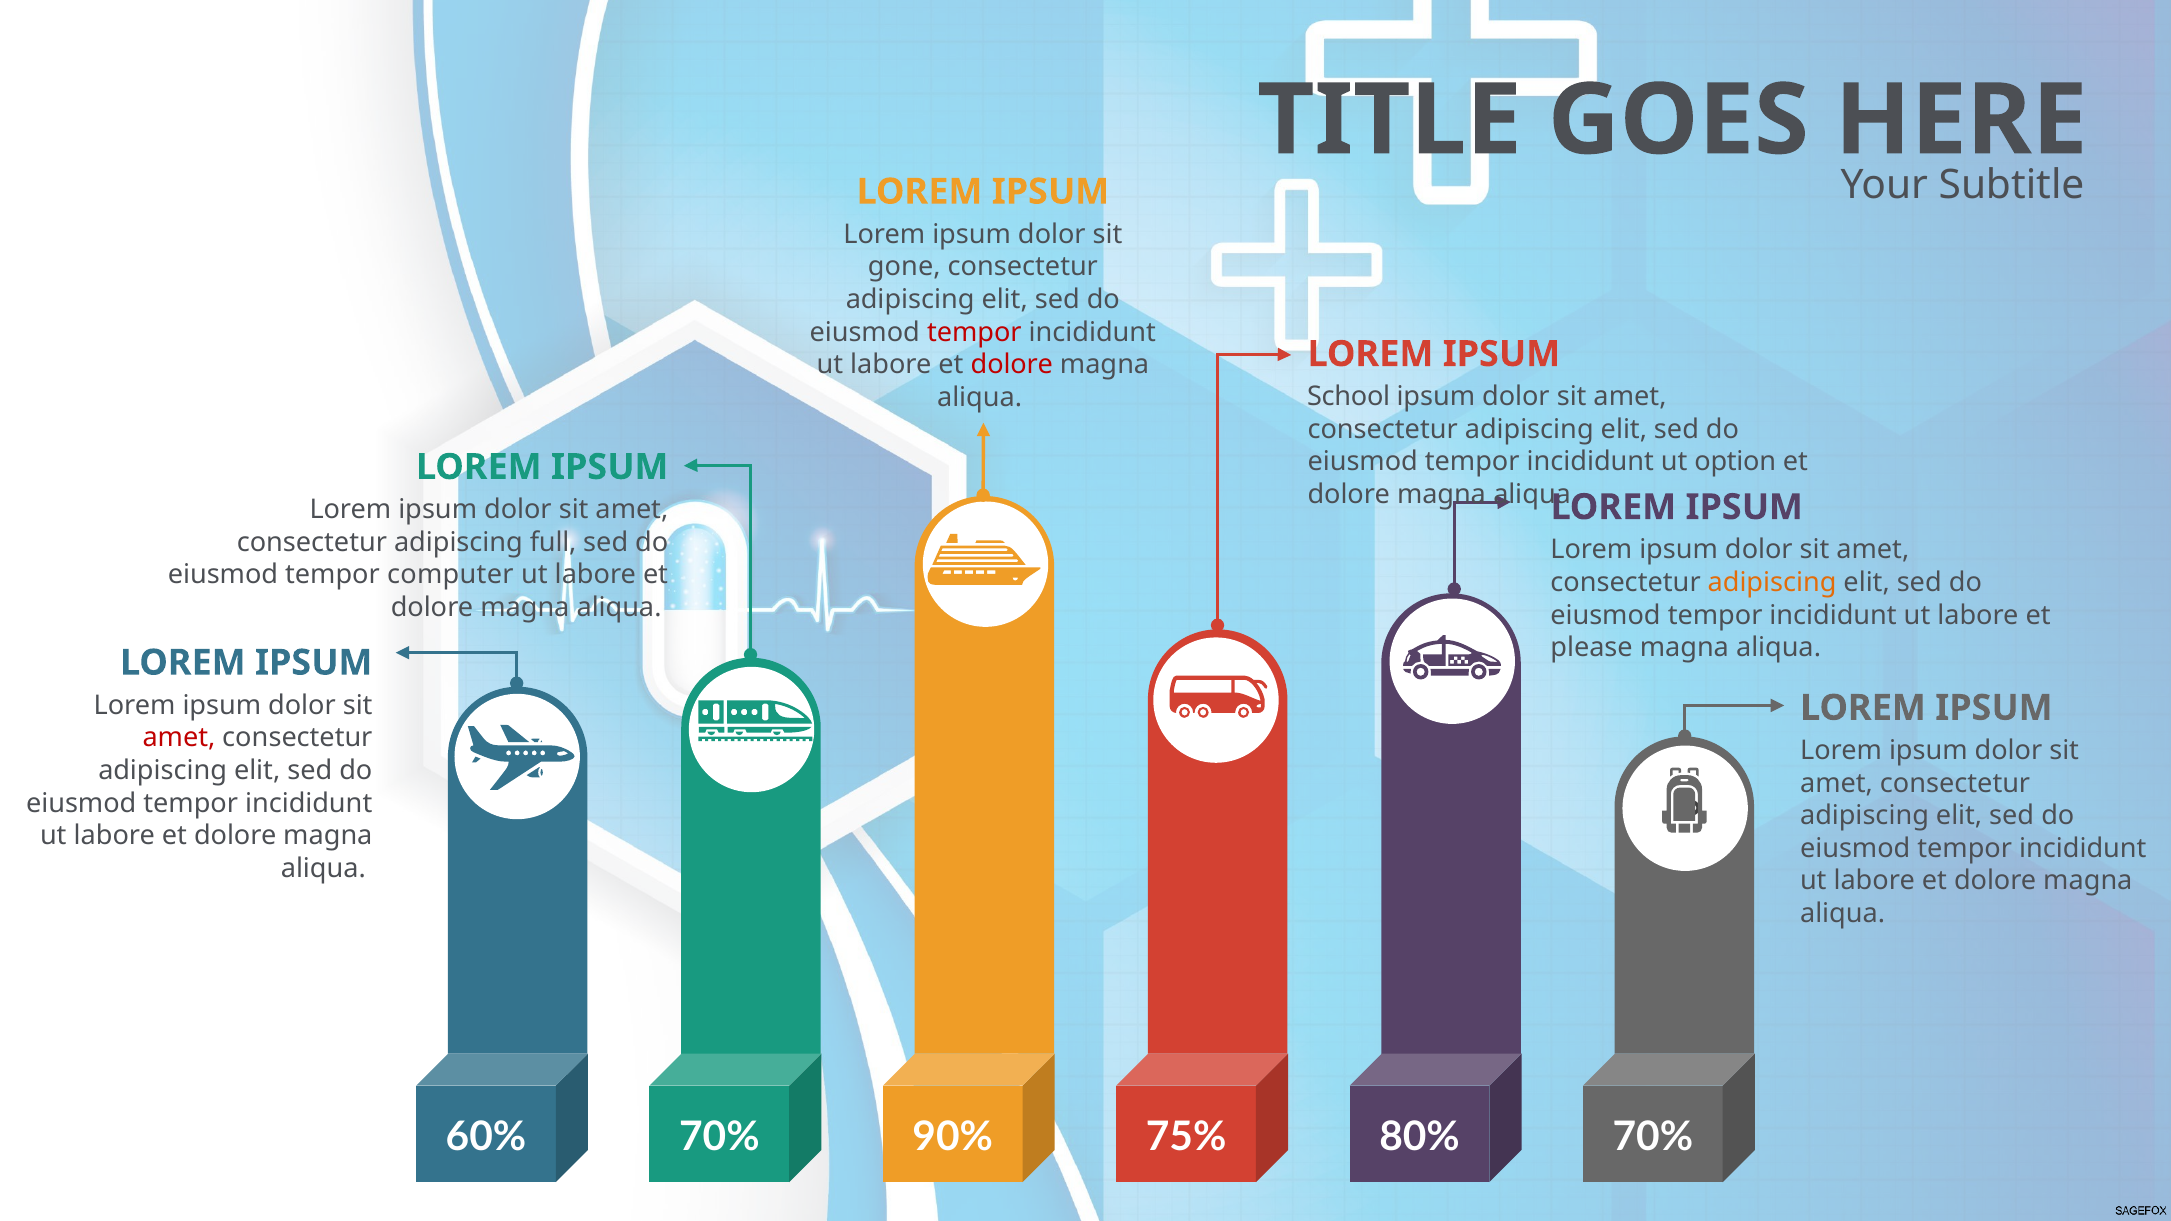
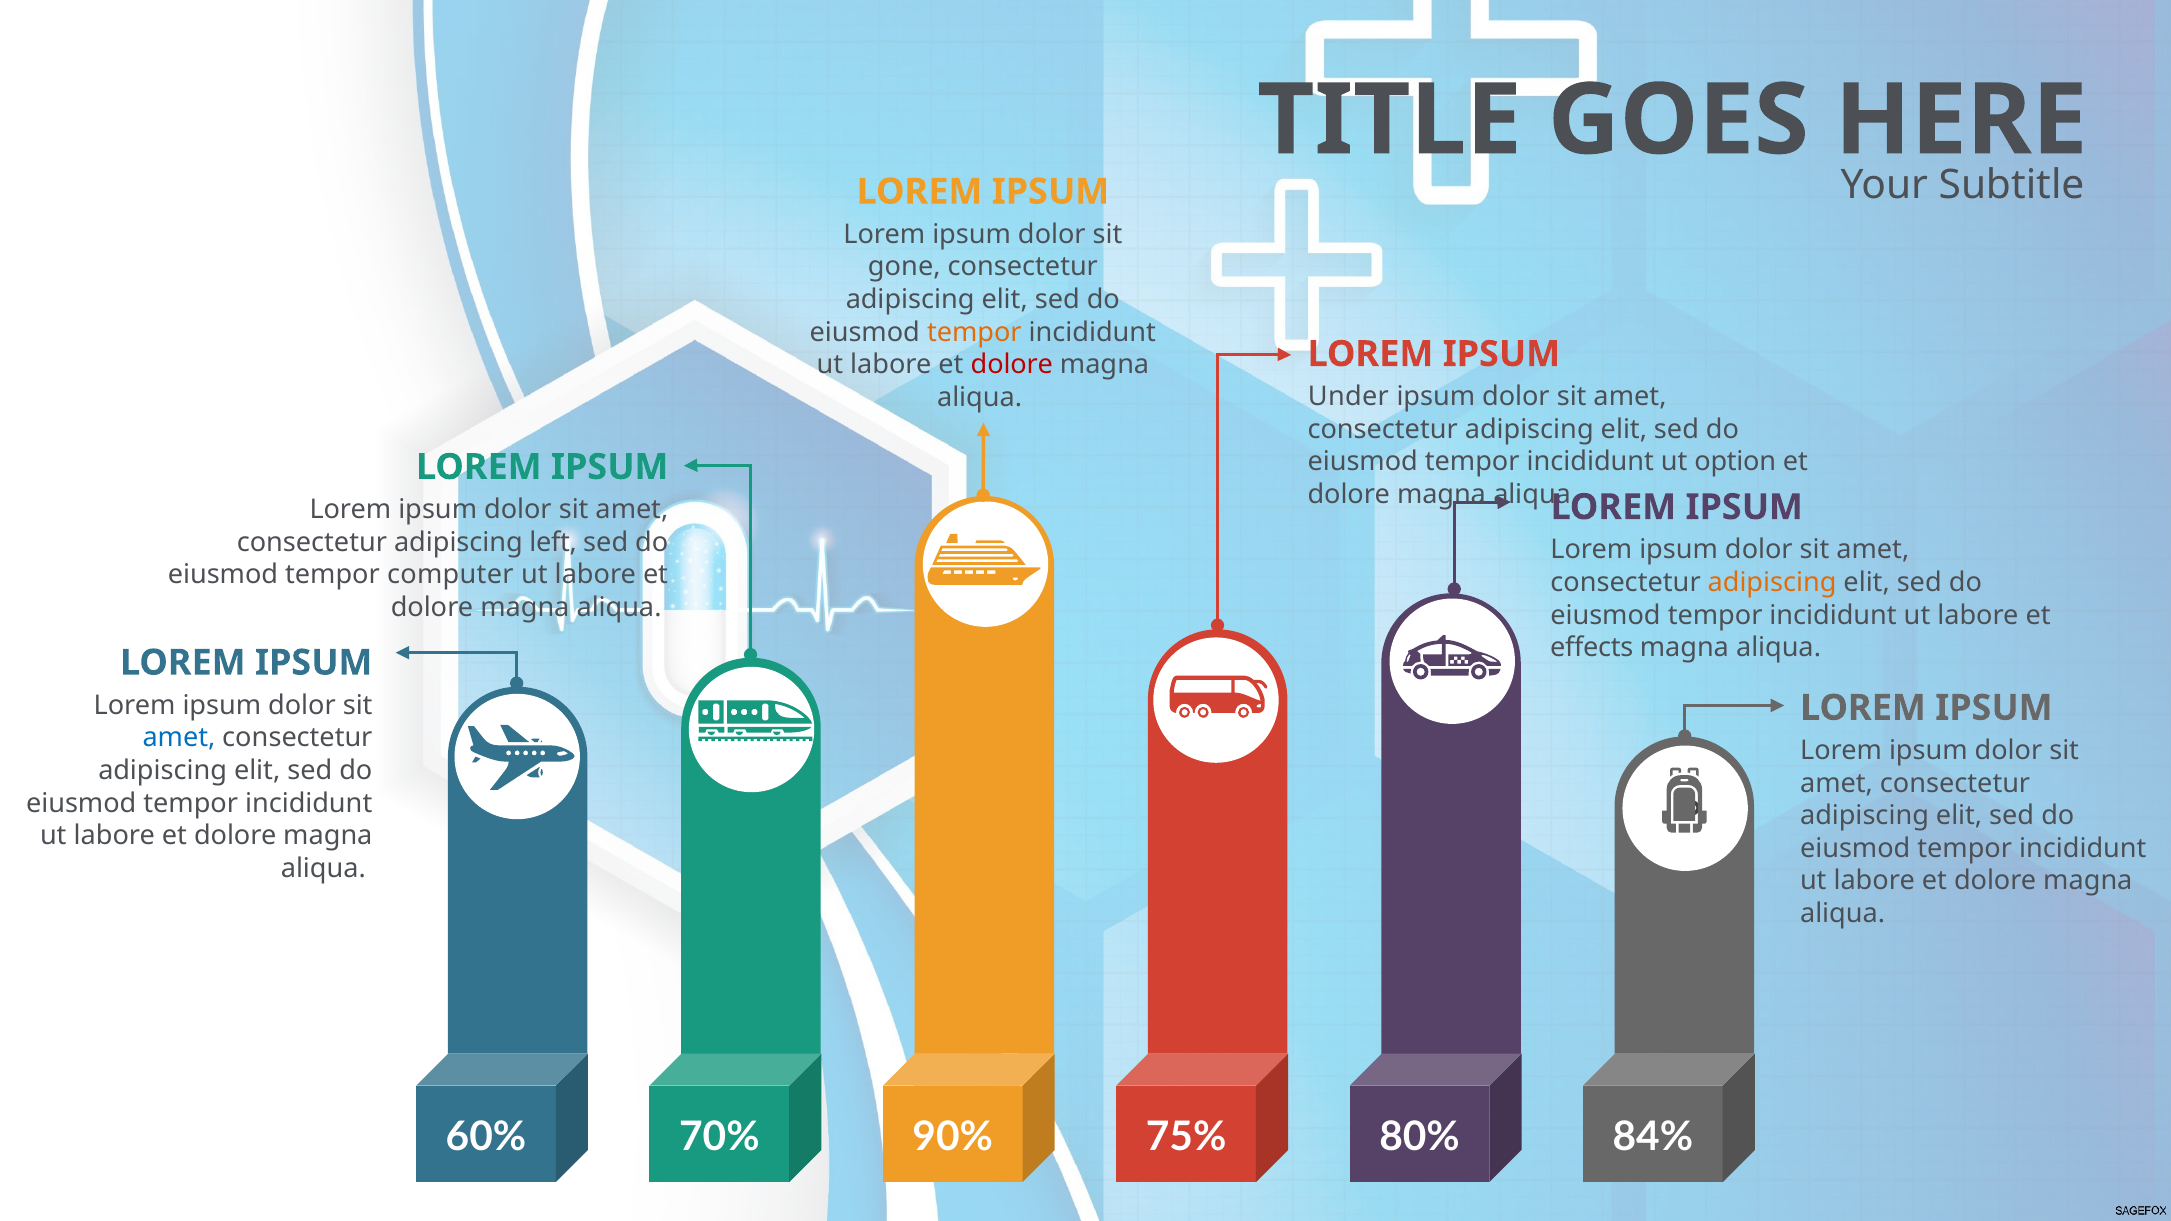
tempor at (974, 332) colour: red -> orange
School: School -> Under
full: full -> left
please: please -> effects
amet at (179, 738) colour: red -> blue
70% at (1653, 1137): 70% -> 84%
